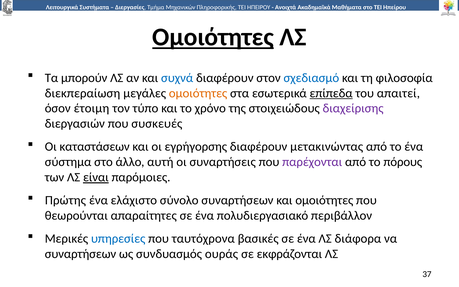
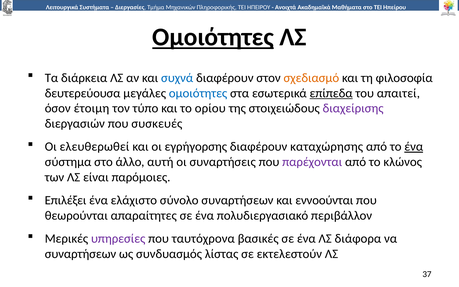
μπορούν: μπορούν -> διάρκεια
σχεδιασμό colour: blue -> orange
διεκπεραίωση: διεκπεραίωση -> δευτερεύουσα
ομοιότητες at (198, 93) colour: orange -> blue
χρόνο: χρόνο -> ορίου
καταστάσεων: καταστάσεων -> ελευθερωθεί
μετακινώντας: μετακινώντας -> καταχώρησης
ένα at (414, 147) underline: none -> present
πόρους: πόρους -> κλώνος
είναι underline: present -> none
Πρώτης: Πρώτης -> Επιλέξει
και ομοιότητες: ομοιότητες -> εννοούνται
υπηρεσίες colour: blue -> purple
ουράς: ουράς -> λίστας
εκφράζονται: εκφράζονται -> εκτελεστούν
